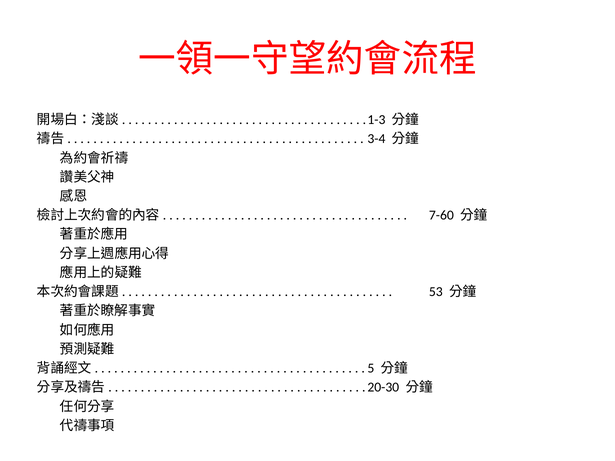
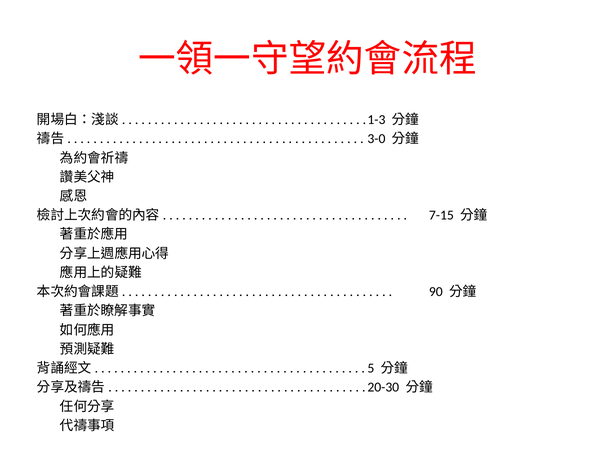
3-4: 3-4 -> 3-0
7-60: 7-60 -> 7-15
53: 53 -> 90
